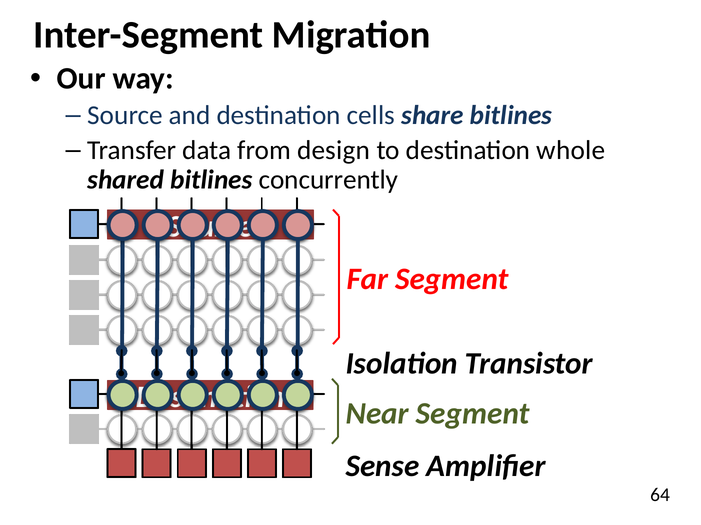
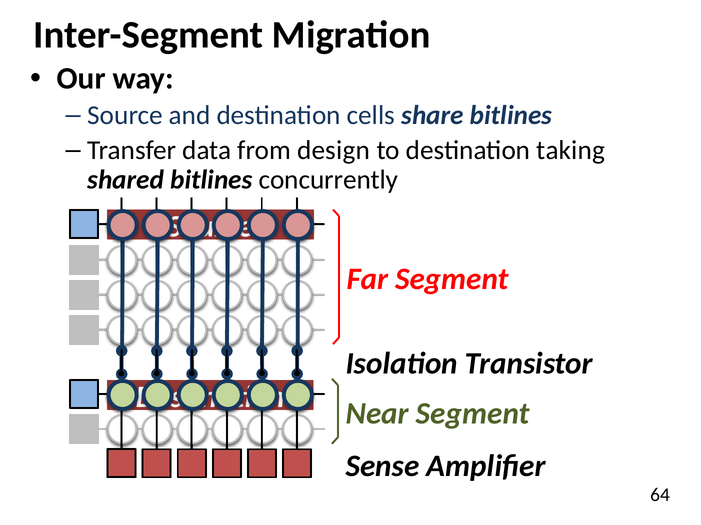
whole: whole -> taking
